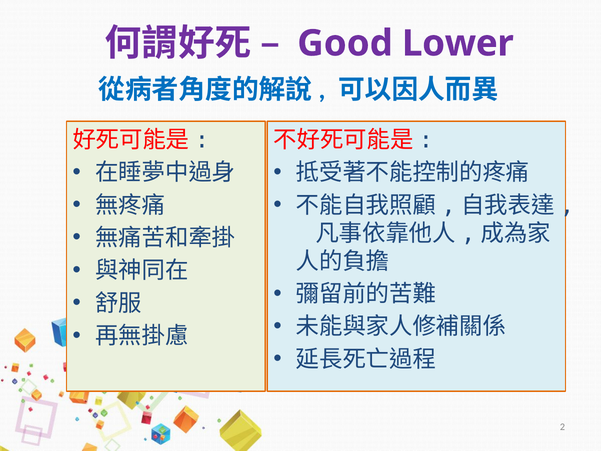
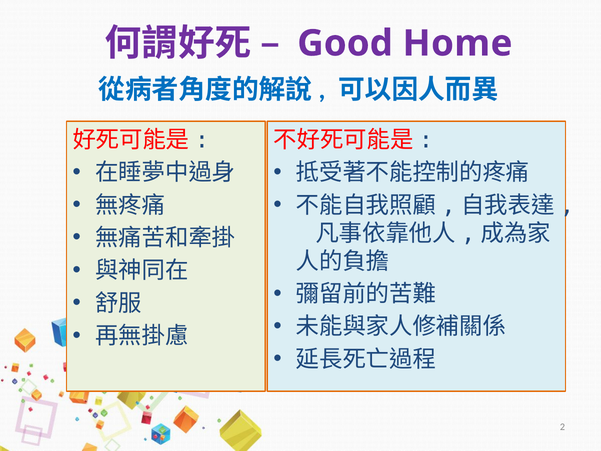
Lower: Lower -> Home
